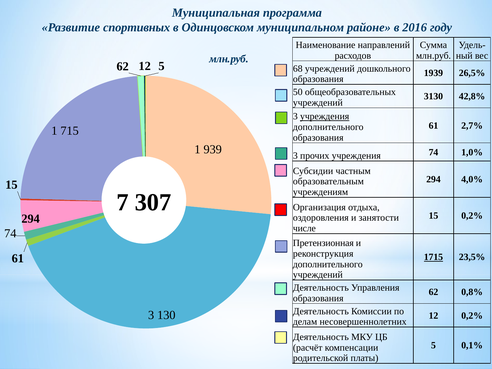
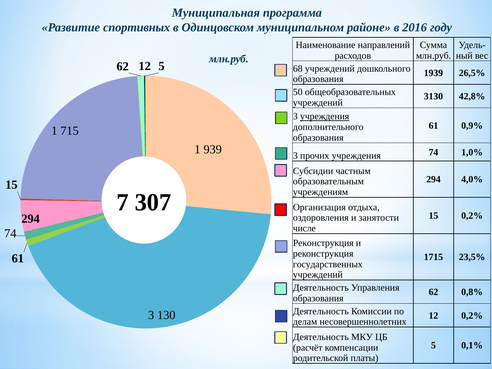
2,7%: 2,7% -> 0,9%
Претензионная at (323, 243): Претензионная -> Реконструкция
1715 underline: present -> none
дополнительного at (328, 264): дополнительного -> государственных
